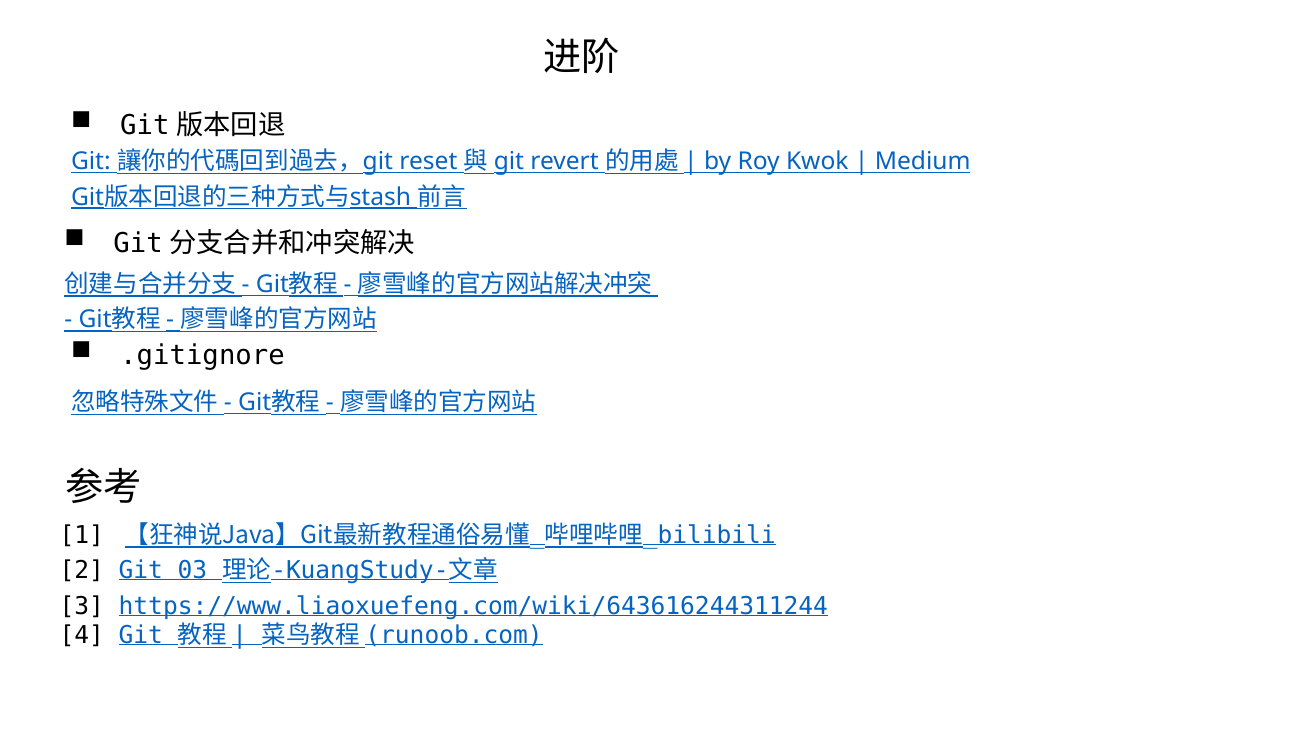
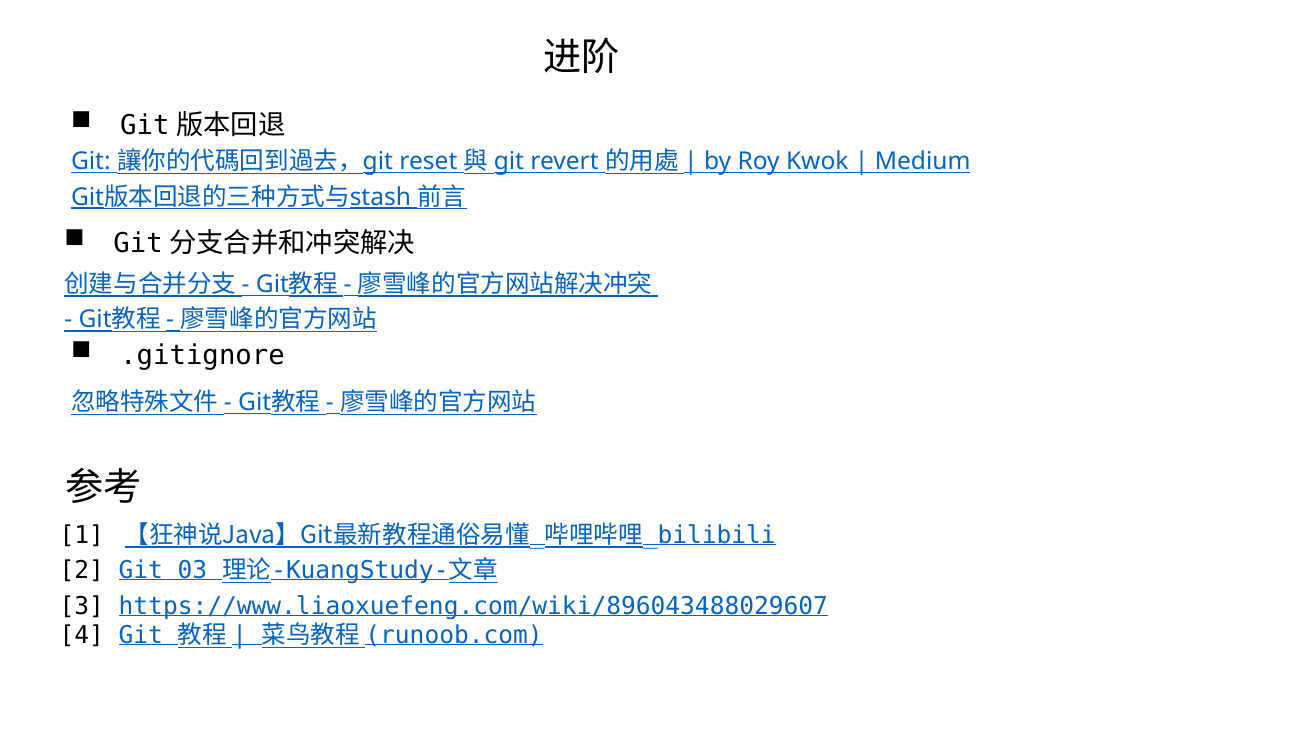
https://www.liaoxuefeng.com/wiki/643616244311244: https://www.liaoxuefeng.com/wiki/643616244311244 -> https://www.liaoxuefeng.com/wiki/896043488029607
